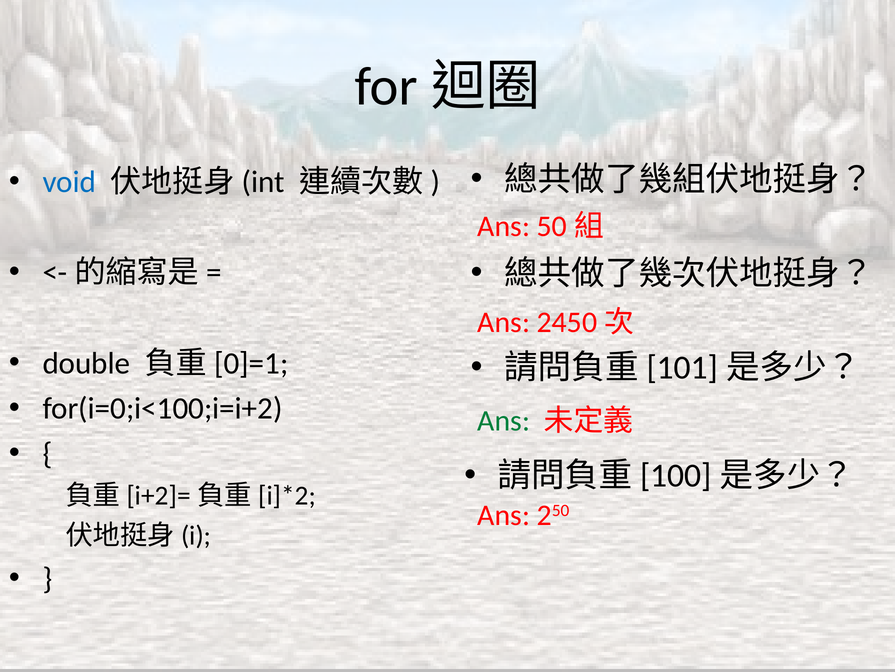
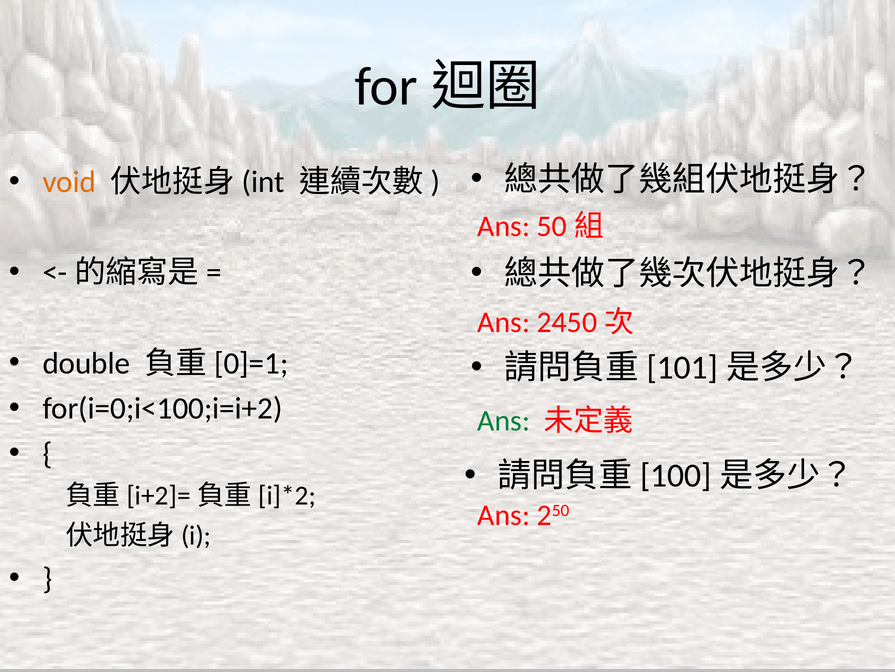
void colour: blue -> orange
